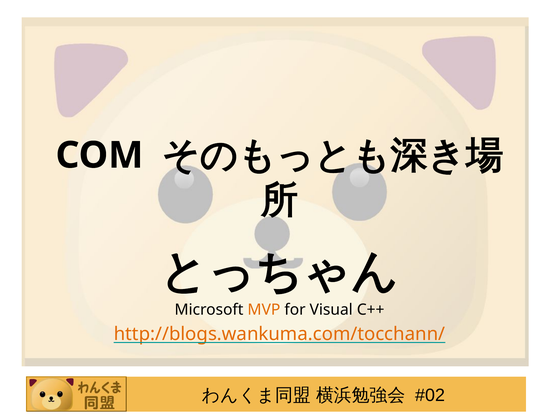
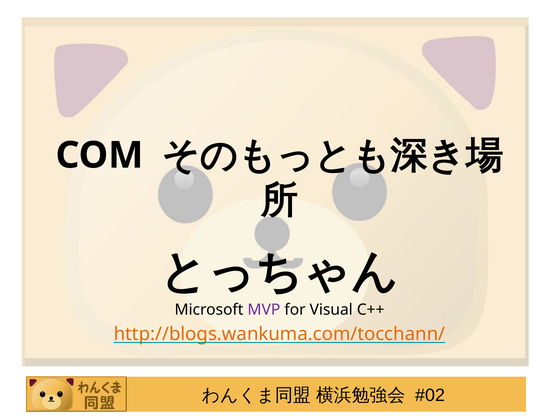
MVP colour: orange -> purple
